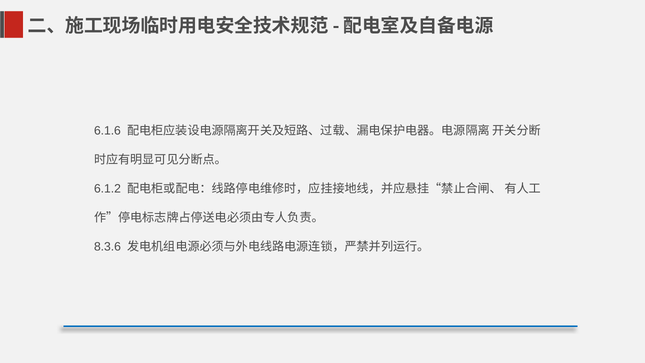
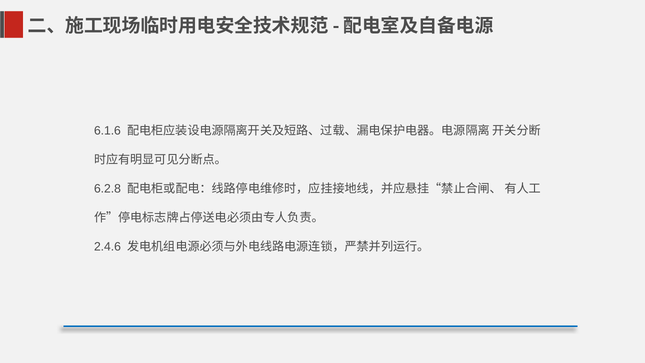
6.1.2: 6.1.2 -> 6.2.8
8.3.6: 8.3.6 -> 2.4.6
